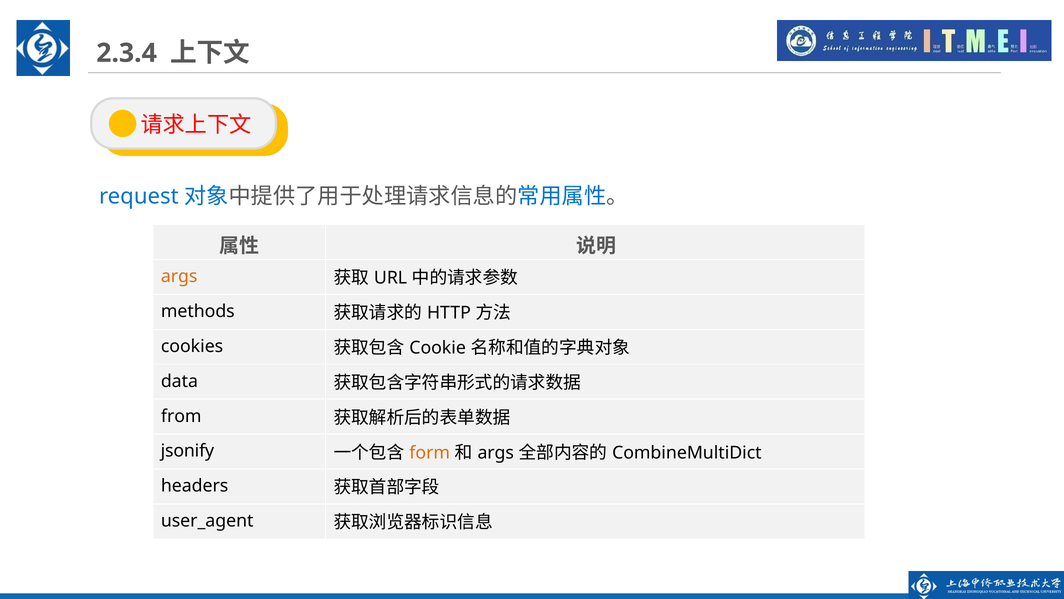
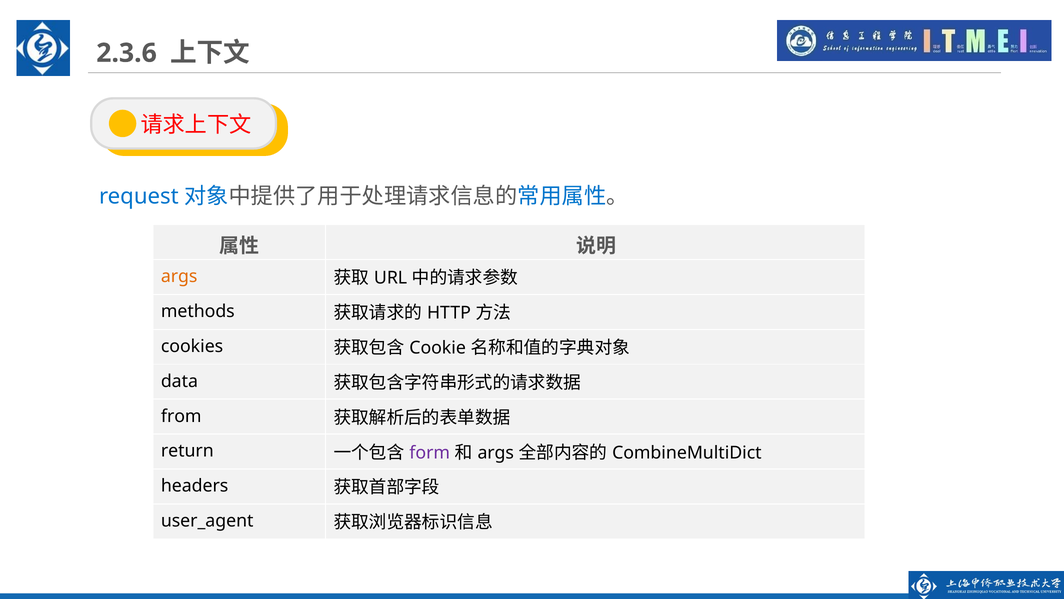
2.3.4: 2.3.4 -> 2.3.6
jsonify: jsonify -> return
form colour: orange -> purple
